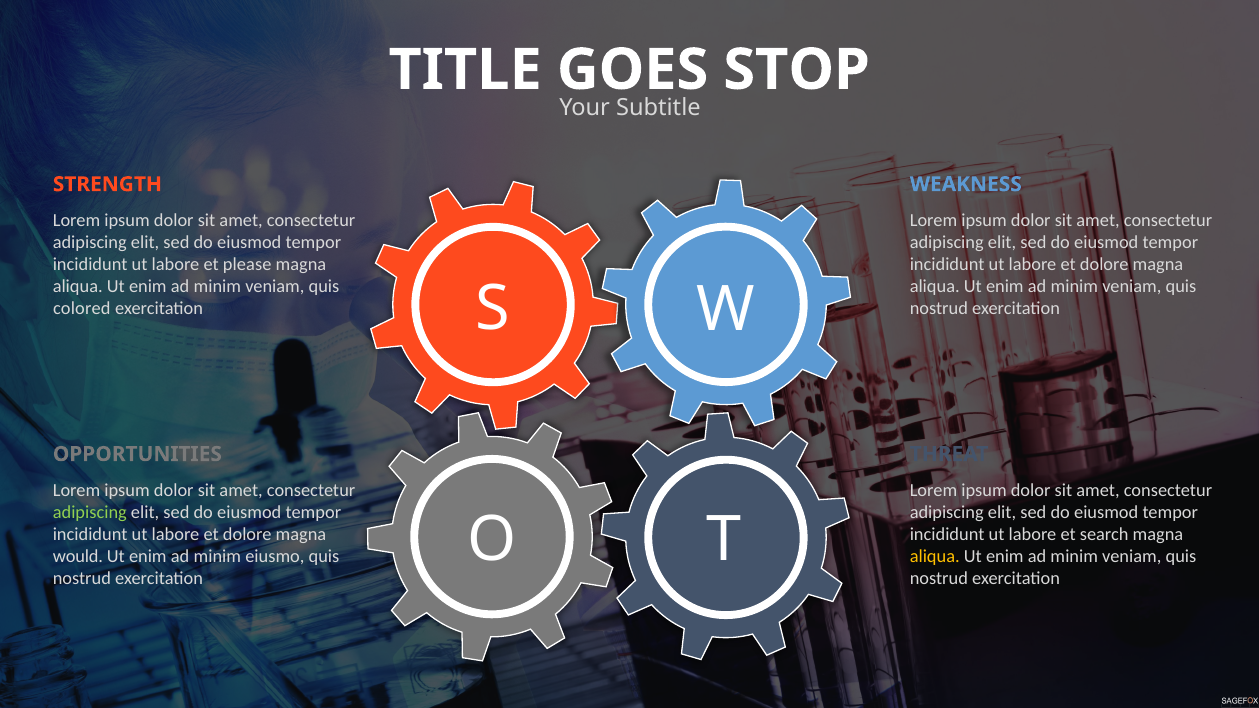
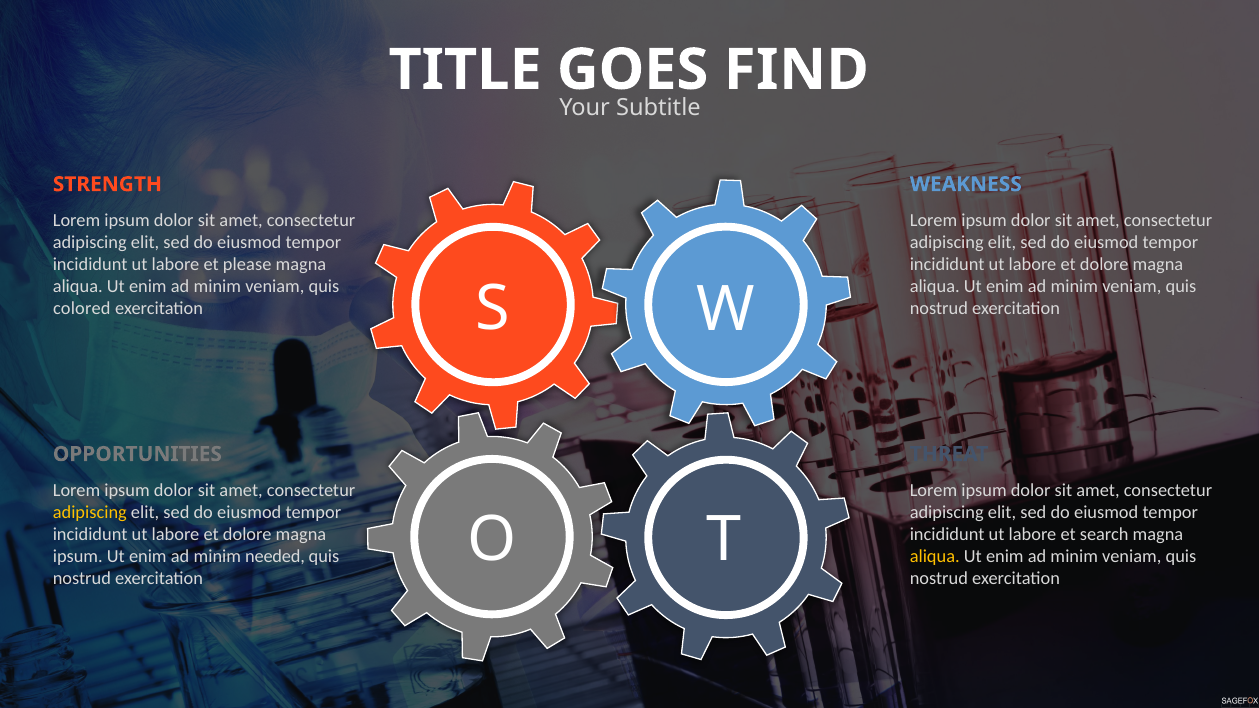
STOP: STOP -> FIND
adipiscing at (90, 512) colour: light green -> yellow
would at (78, 556): would -> ipsum
eiusmo: eiusmo -> needed
